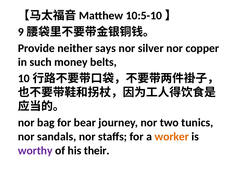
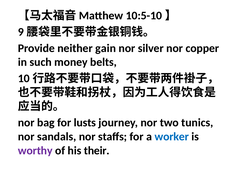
says: says -> gain
bear: bear -> lusts
worker colour: orange -> blue
